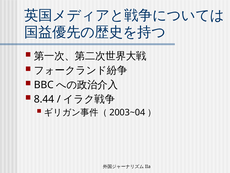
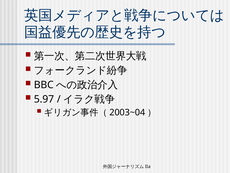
8.44: 8.44 -> 5.97
